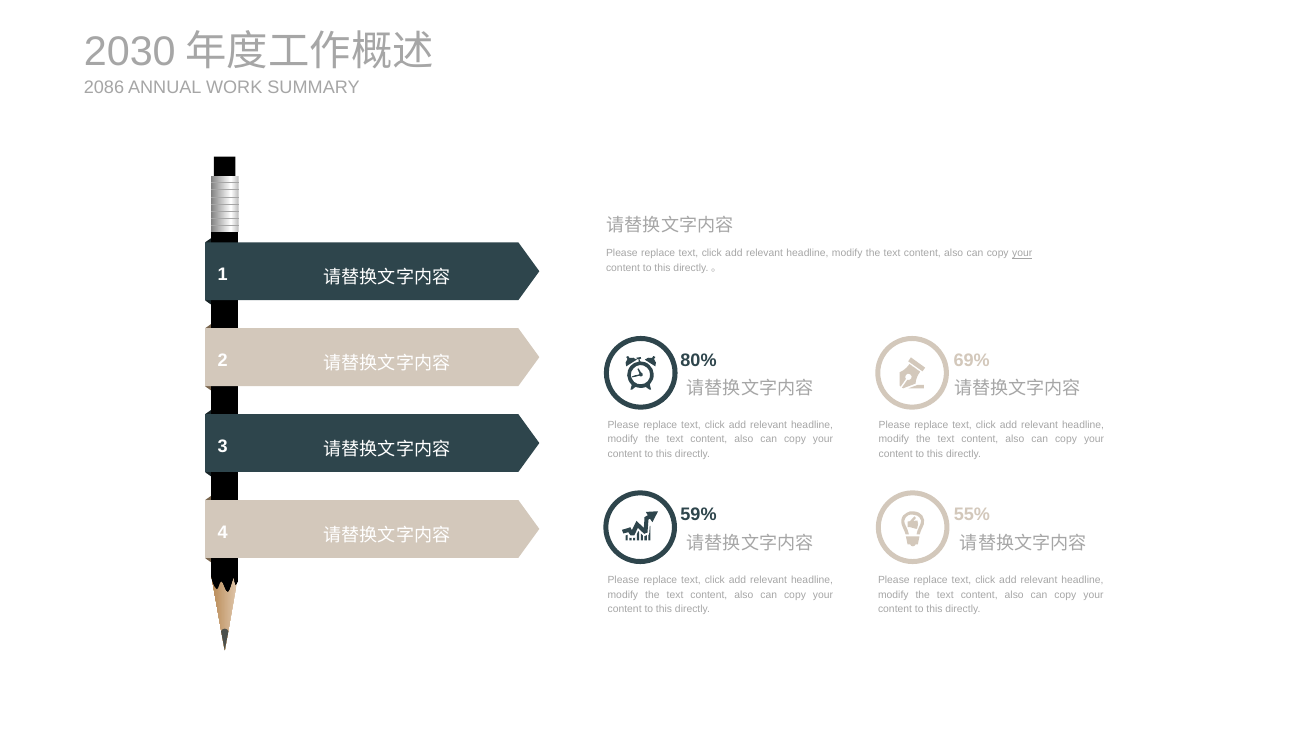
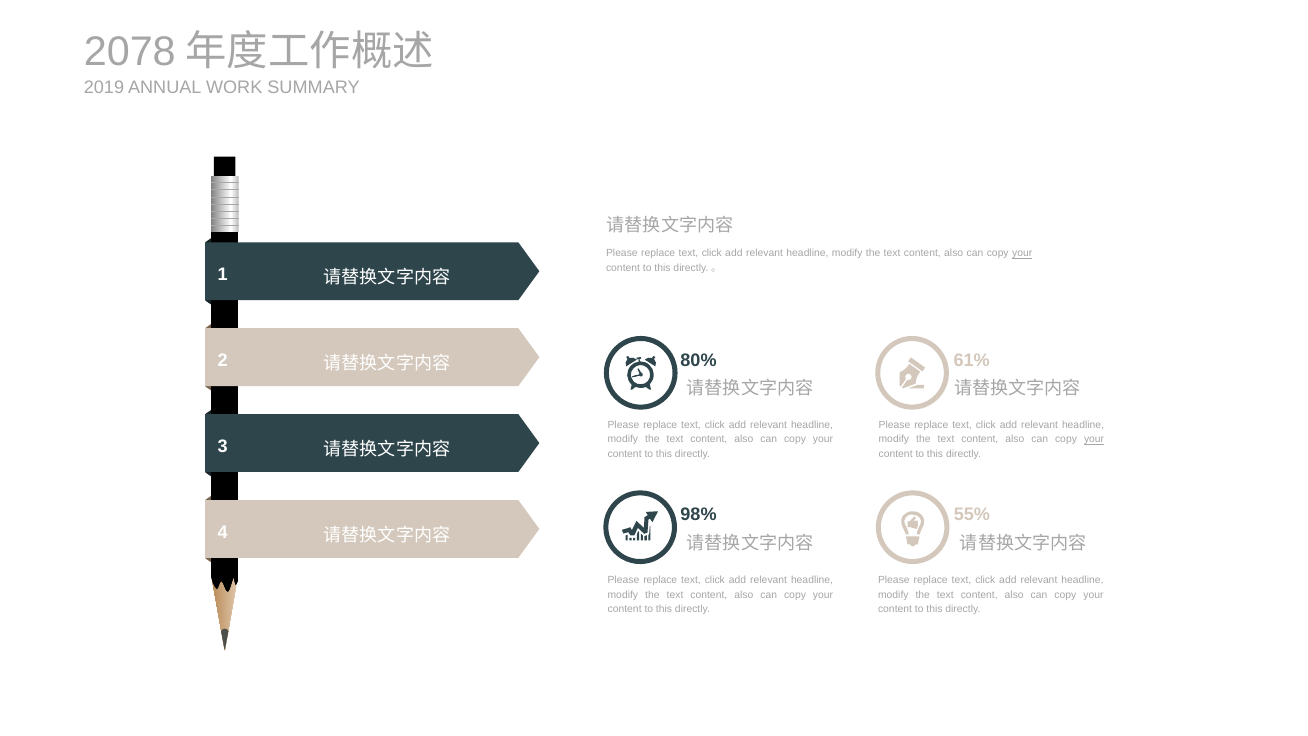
2030: 2030 -> 2078
2086: 2086 -> 2019
69%: 69% -> 61%
your at (1094, 439) underline: none -> present
59%: 59% -> 98%
